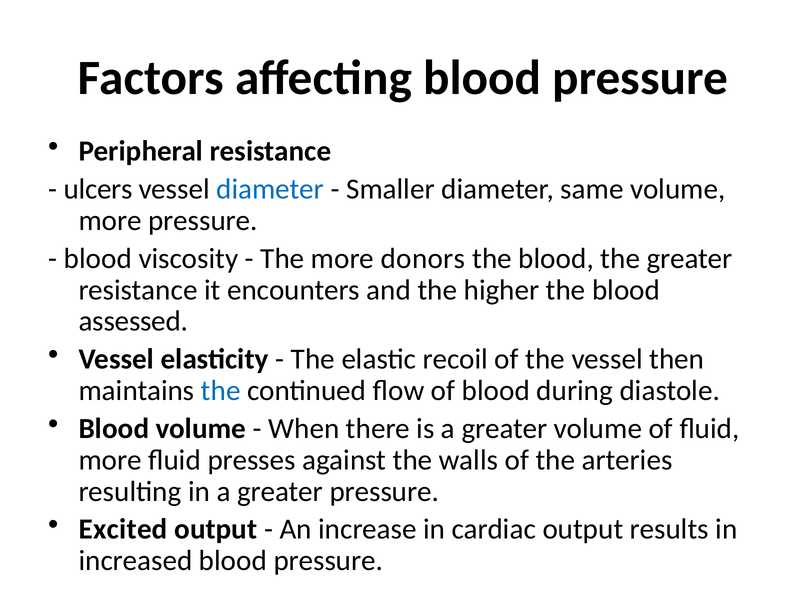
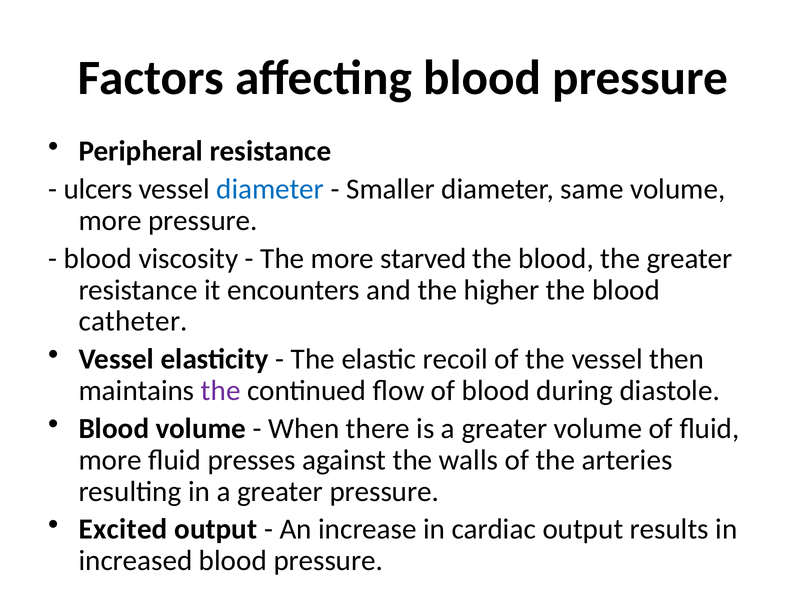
donors: donors -> starved
assessed: assessed -> catheter
the at (221, 391) colour: blue -> purple
